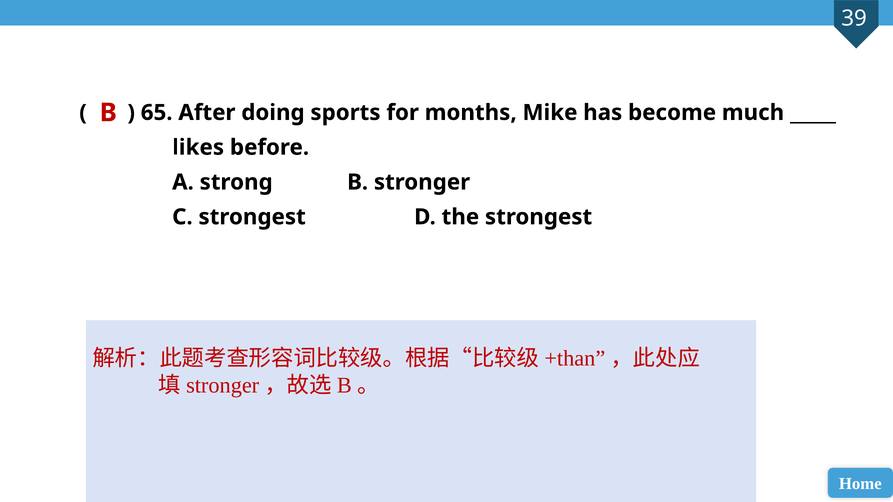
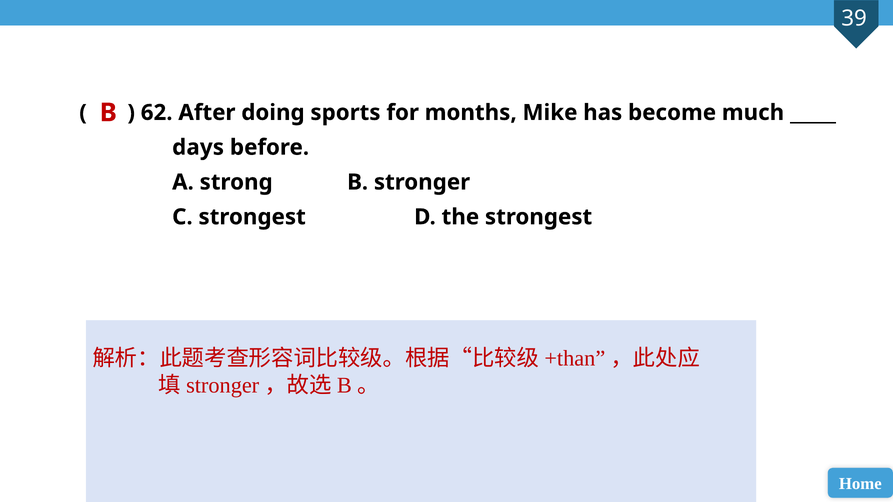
65: 65 -> 62
likes: likes -> days
